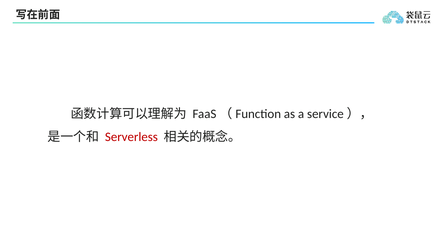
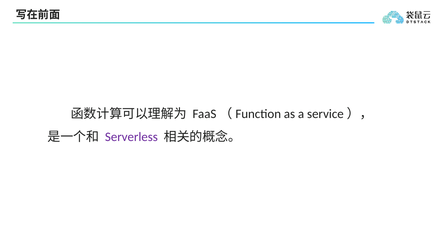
Serverless colour: red -> purple
